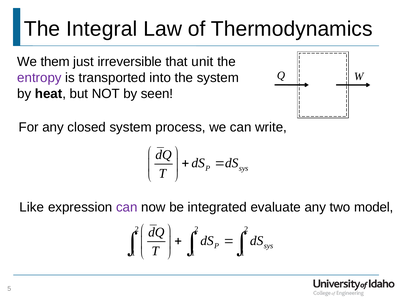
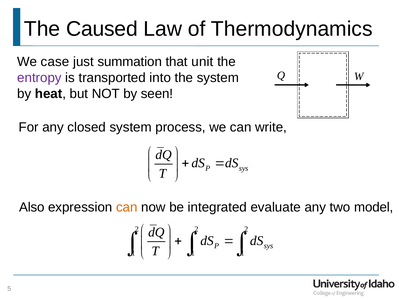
Integral: Integral -> Caused
them: them -> case
irreversible: irreversible -> summation
Like: Like -> Also
can at (127, 207) colour: purple -> orange
